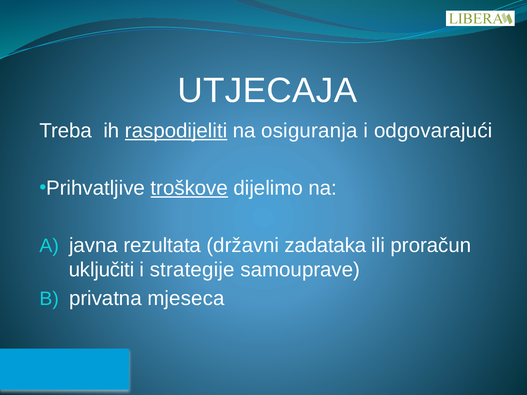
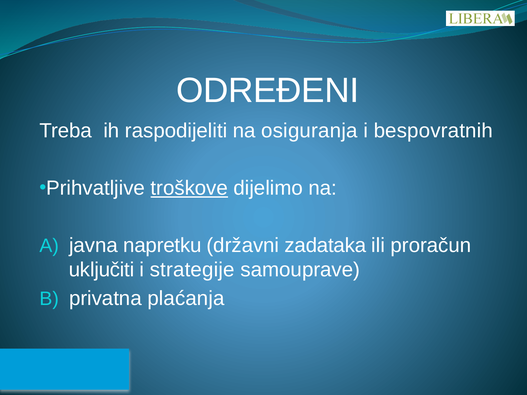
UTJECAJA: UTJECAJA -> ODREĐENI
raspodijeliti underline: present -> none
odgovarajući: odgovarajući -> bespovratnih
rezultata: rezultata -> napretku
mjeseca: mjeseca -> plaćanja
